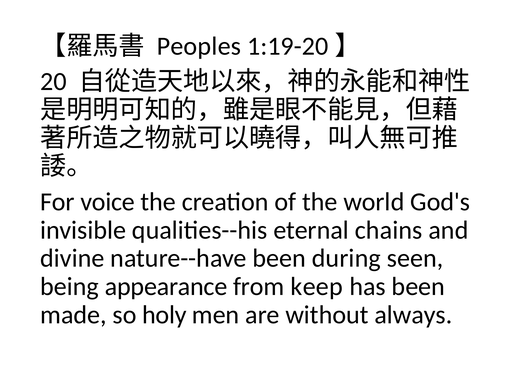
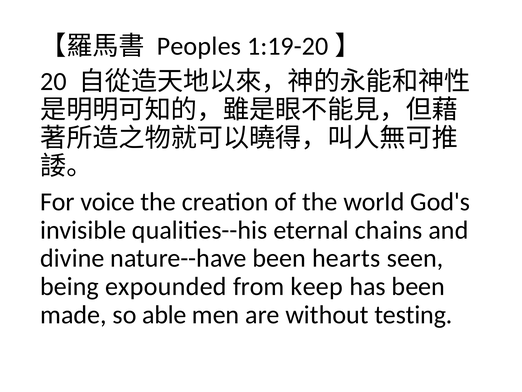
during: during -> hearts
appearance: appearance -> expounded
holy: holy -> able
always: always -> testing
